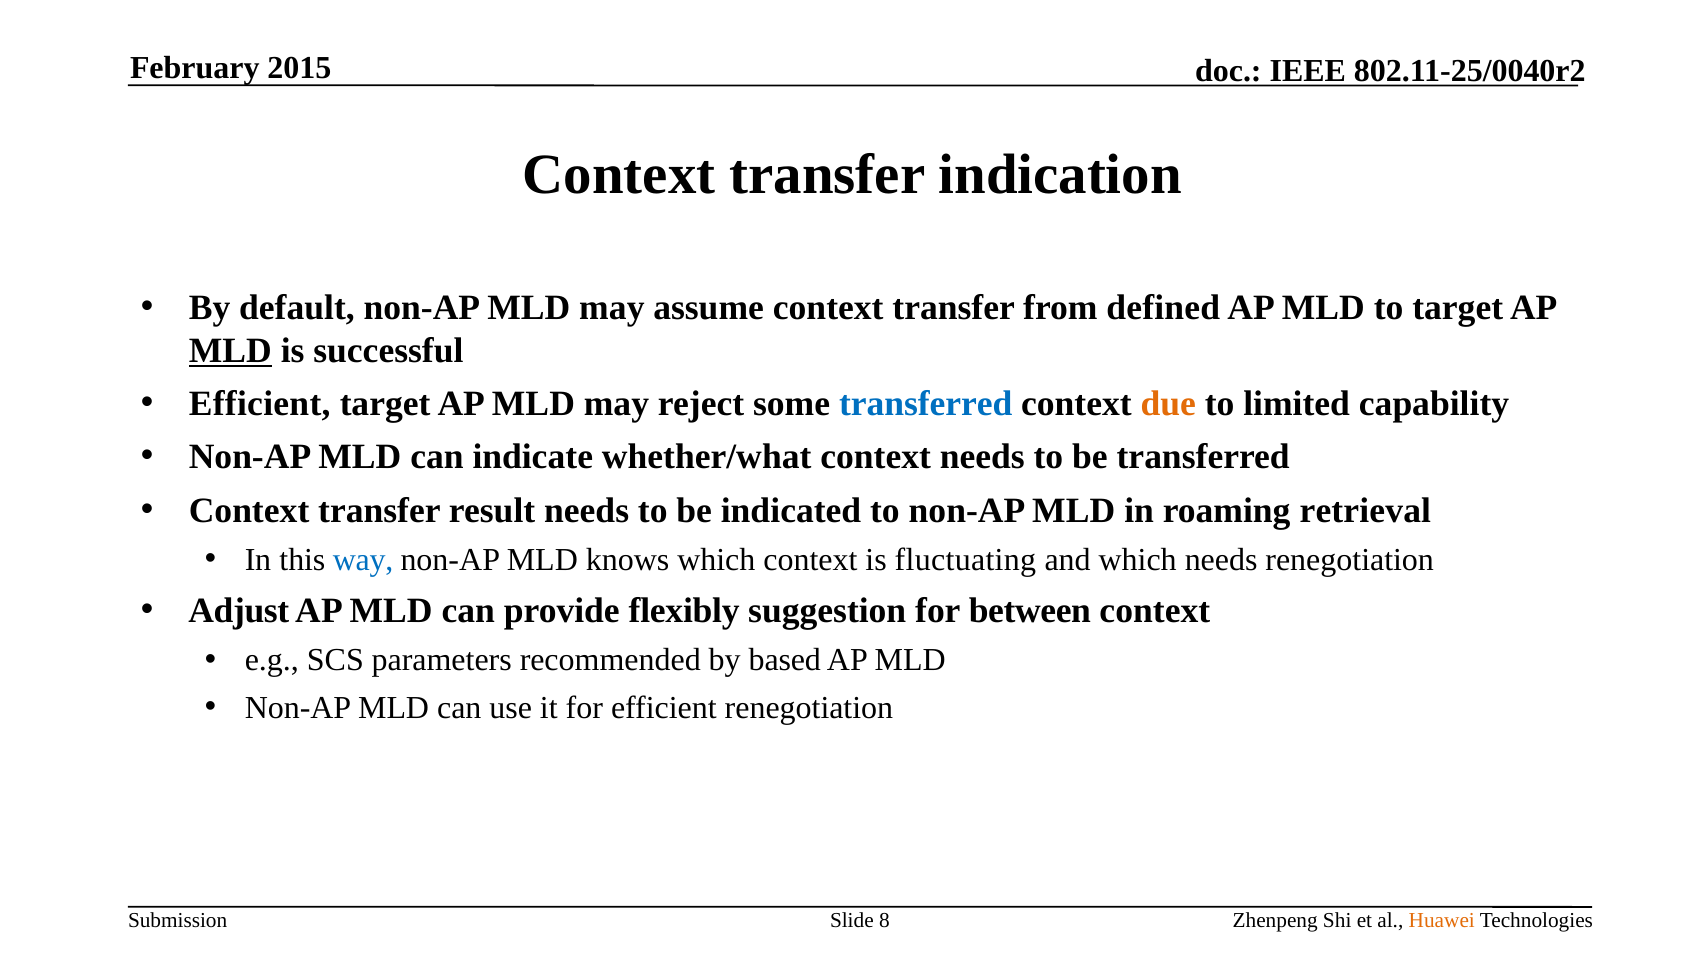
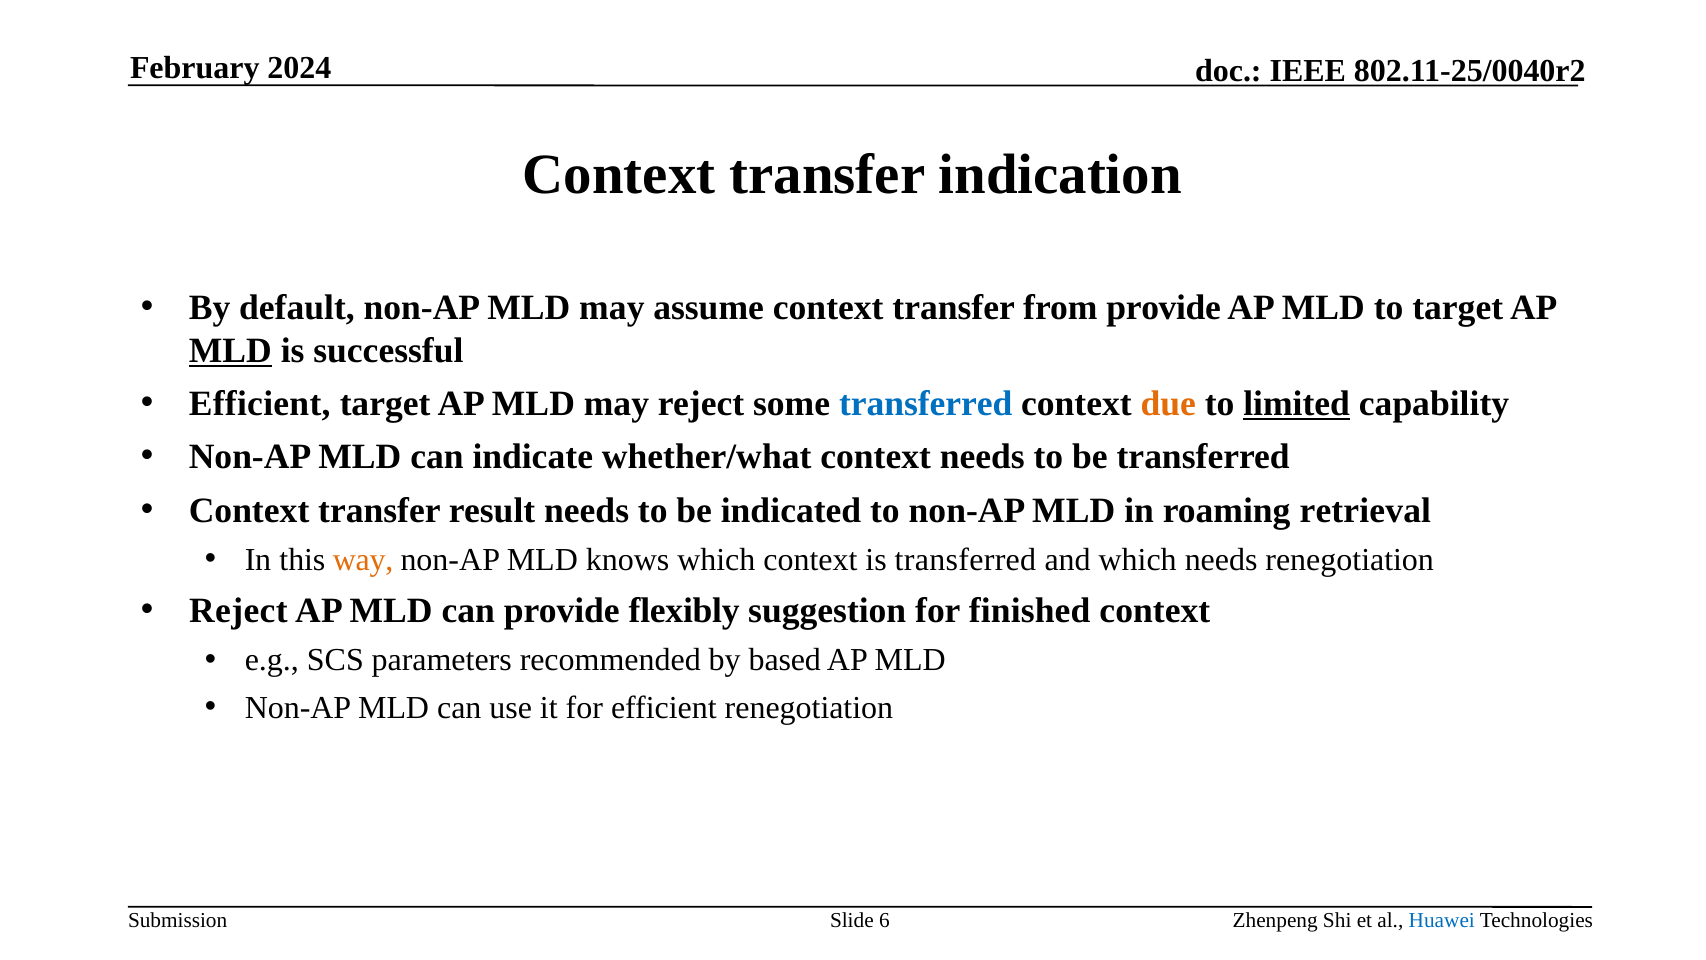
2015: 2015 -> 2024
from defined: defined -> provide
limited underline: none -> present
way colour: blue -> orange
is fluctuating: fluctuating -> transferred
Adjust at (239, 611): Adjust -> Reject
between: between -> finished
8: 8 -> 6
Huawei colour: orange -> blue
